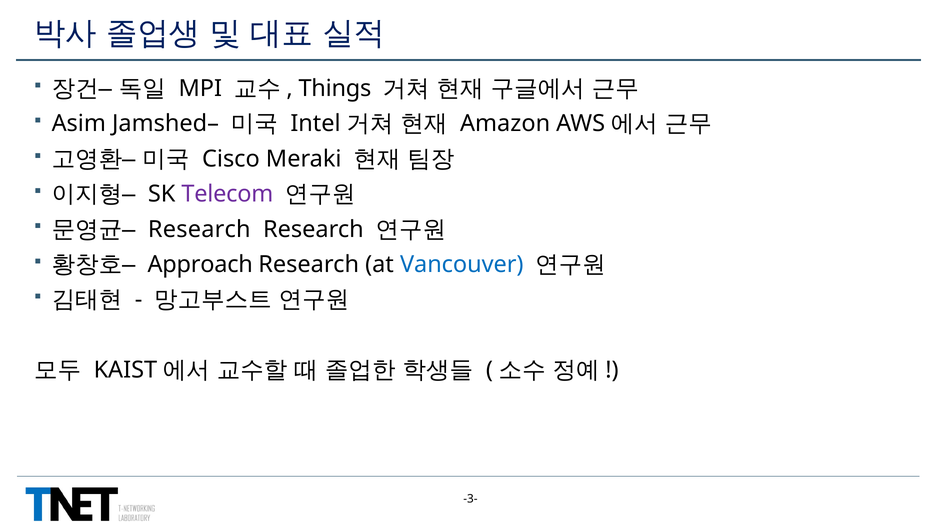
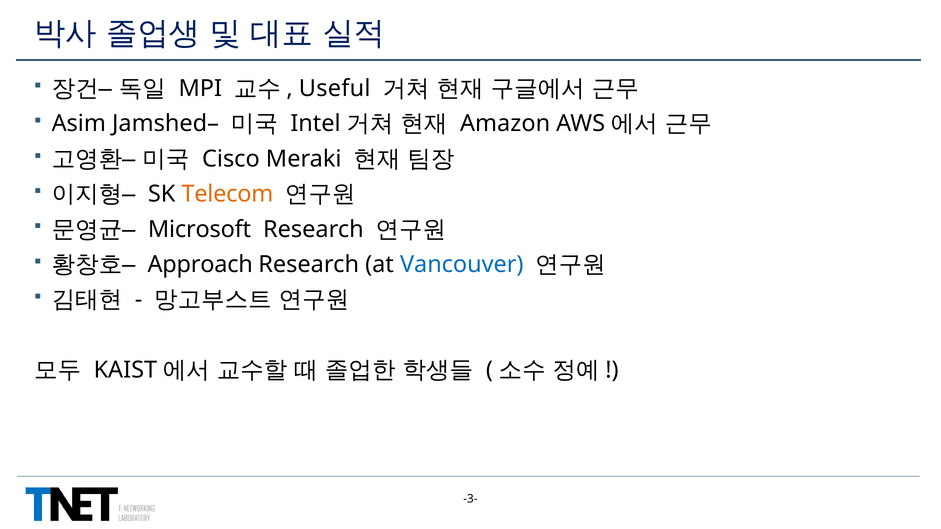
Things: Things -> Useful
Telecom colour: purple -> orange
Research at (199, 229): Research -> Microsoft
